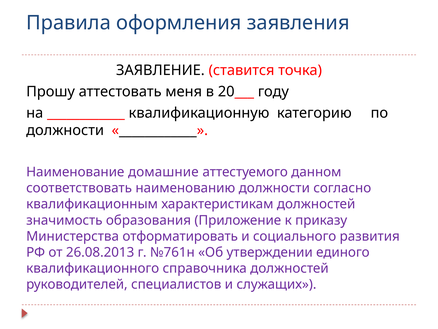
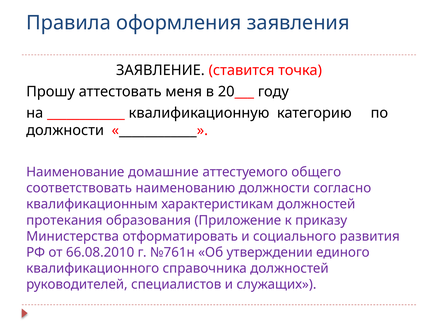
данном: данном -> общего
значимость: значимость -> протекания
26.08.2013: 26.08.2013 -> 66.08.2010
